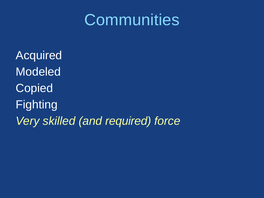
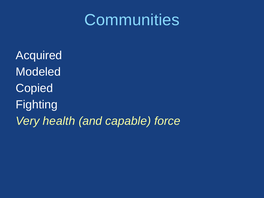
skilled: skilled -> health
required: required -> capable
